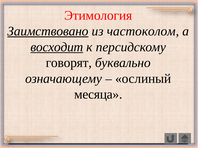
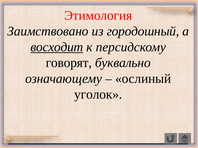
Заимствовано underline: present -> none
частоколом: частоколом -> городошный
месяца: месяца -> уголок
